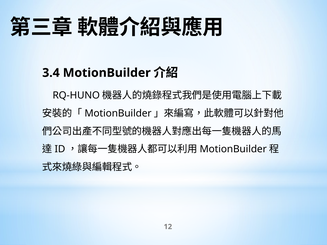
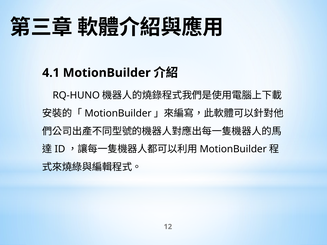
3.4: 3.4 -> 4.1
